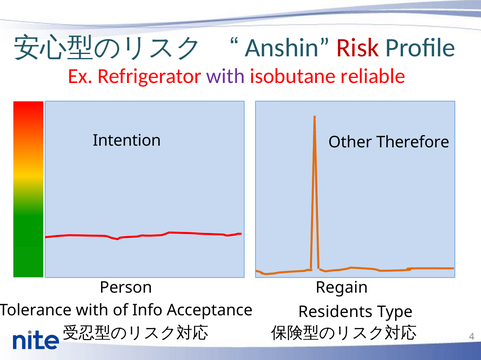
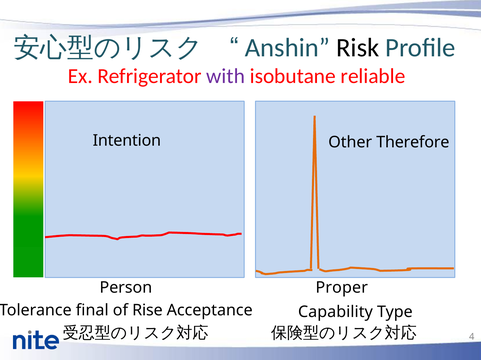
Risk colour: red -> black
Regain: Regain -> Proper
with at (92, 311): with -> final
Info: Info -> Rise
Residents: Residents -> Capability
